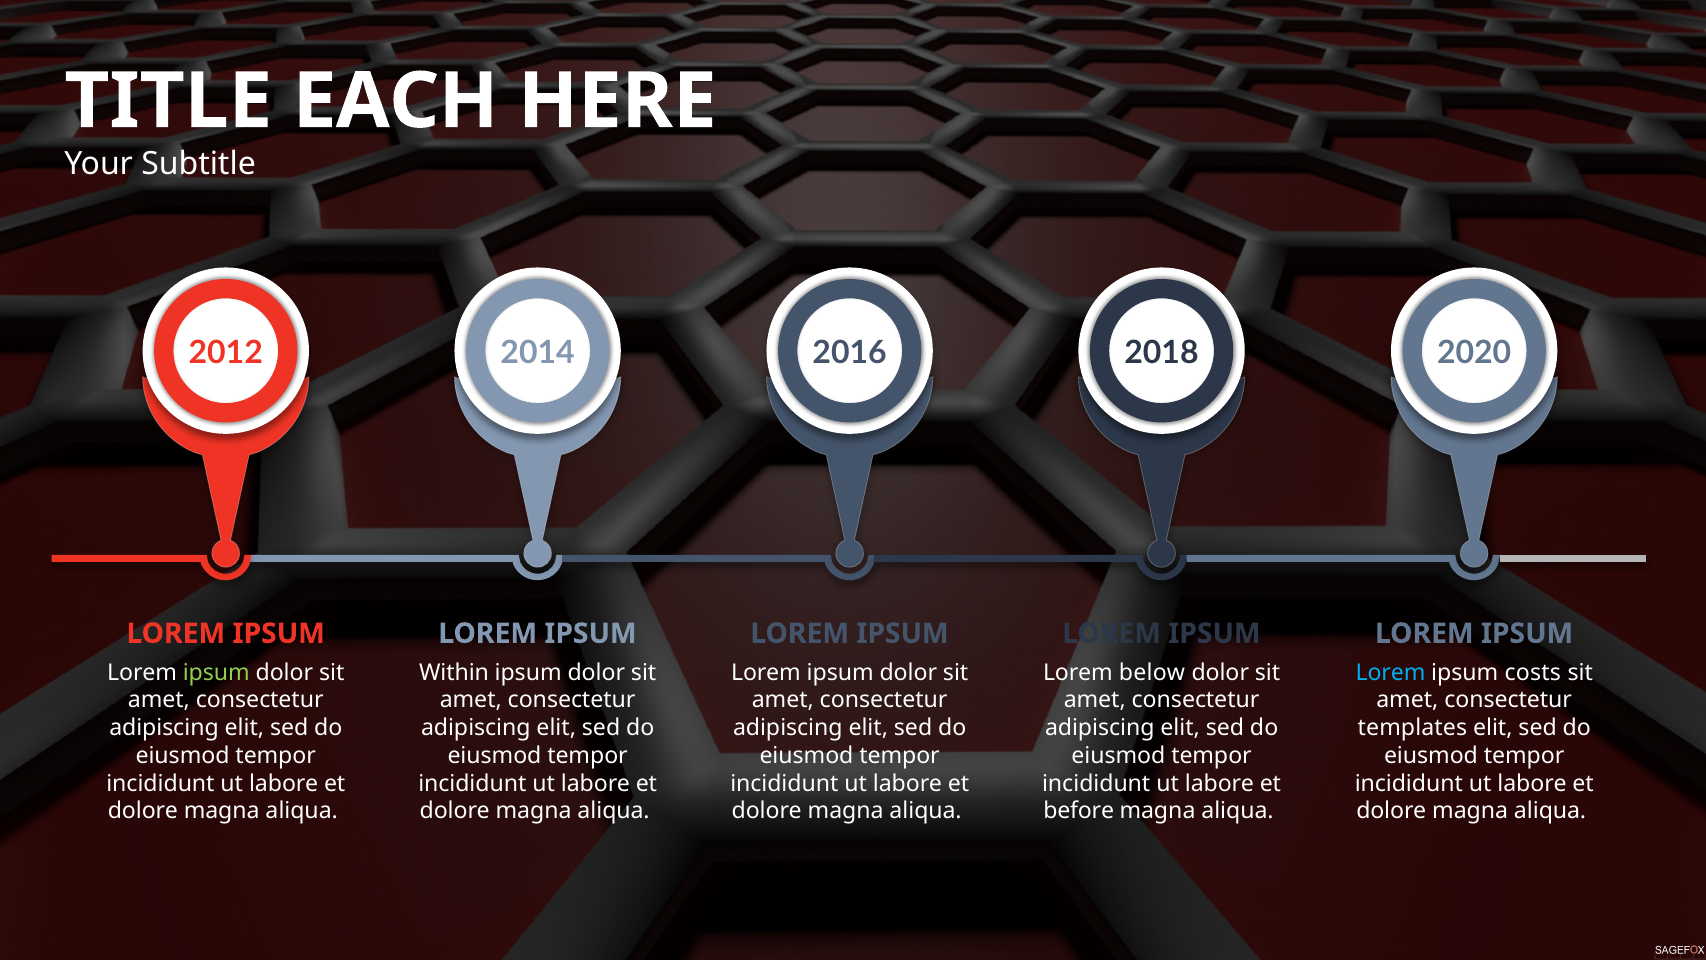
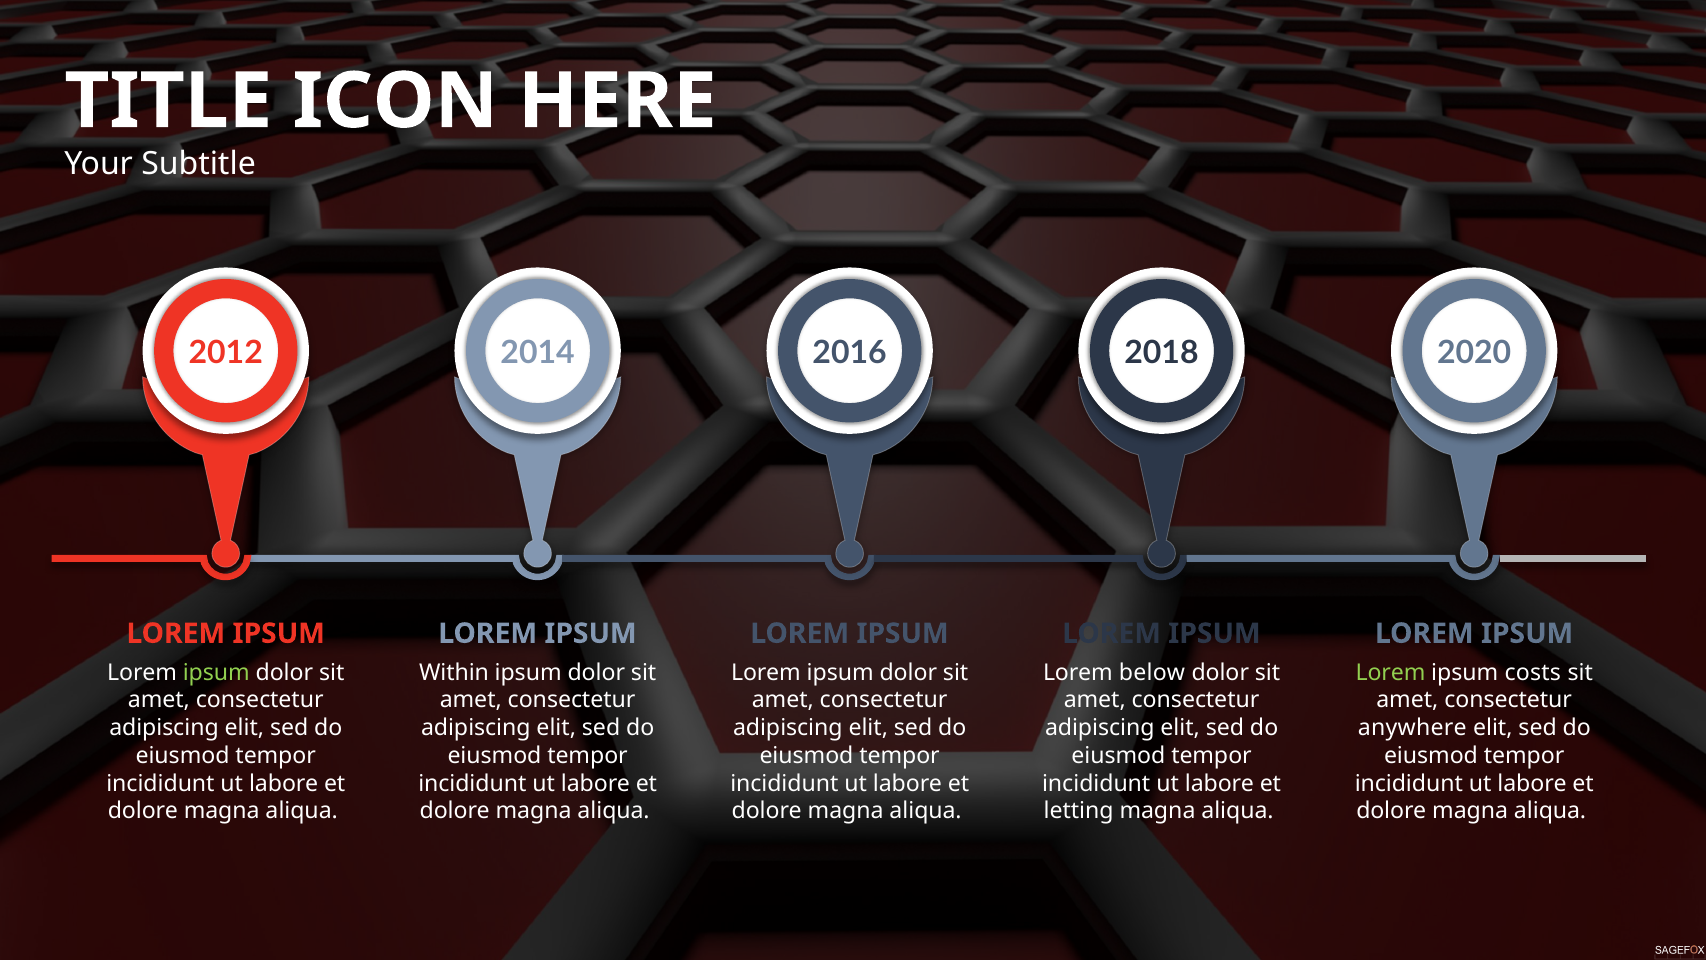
EACH: EACH -> ICON
Lorem at (1391, 672) colour: light blue -> light green
templates: templates -> anywhere
before: before -> letting
